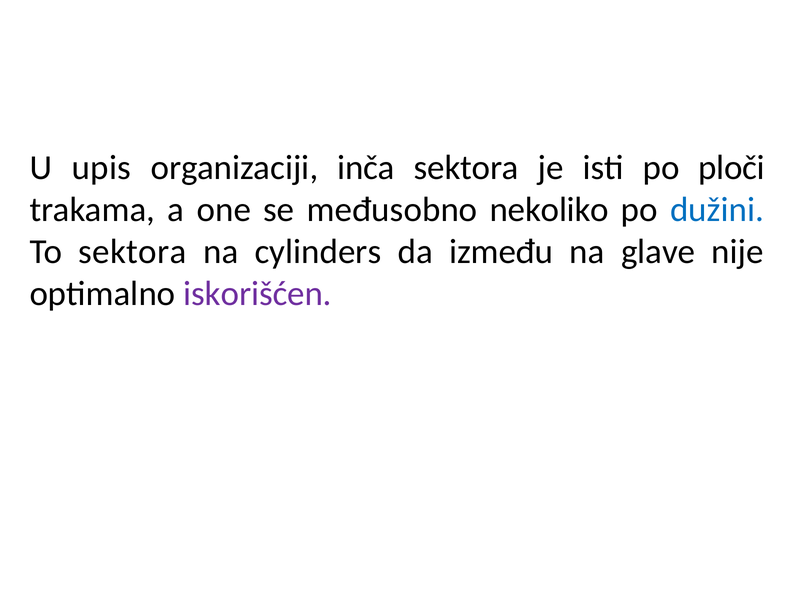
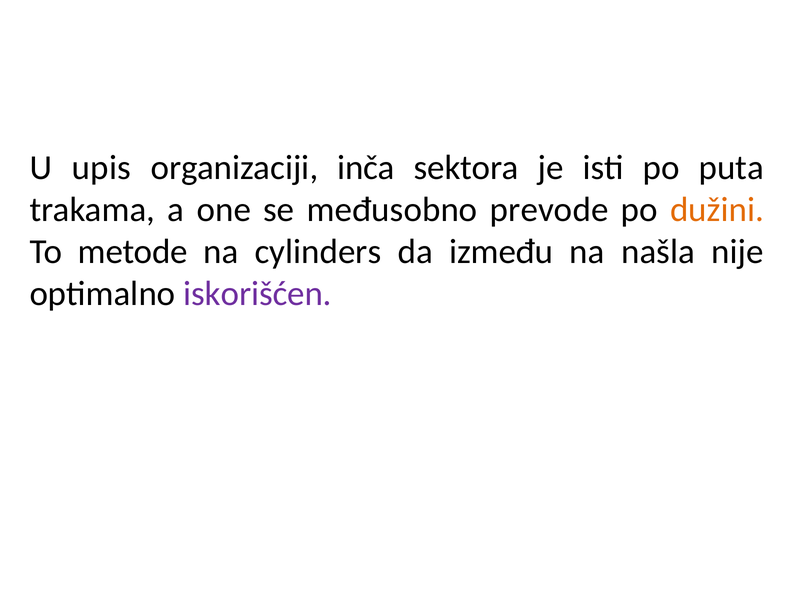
ploči: ploči -> puta
nekoliko: nekoliko -> prevode
dužini colour: blue -> orange
To sektora: sektora -> metode
glave: glave -> našla
